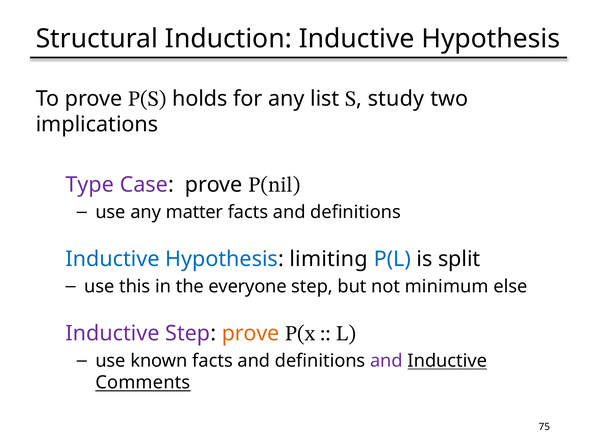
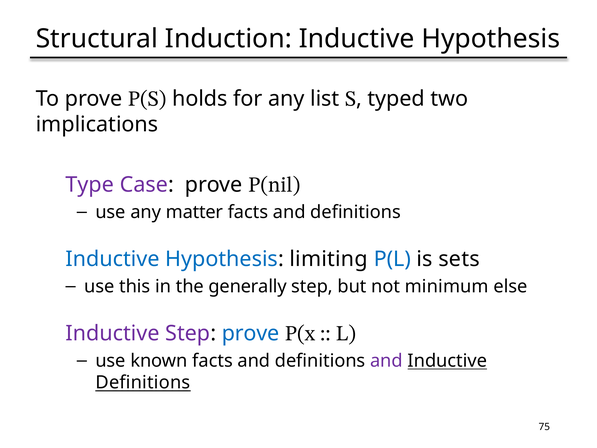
study: study -> typed
split: split -> sets
everyone: everyone -> generally
prove at (251, 333) colour: orange -> blue
Comments at (143, 382): Comments -> Definitions
